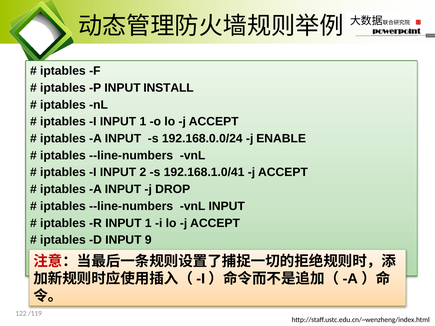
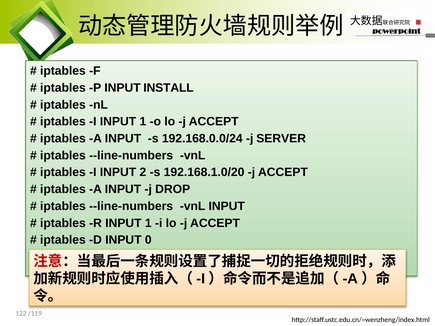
ENABLE: ENABLE -> SERVER
192.168.1.0/41: 192.168.1.0/41 -> 192.168.1.0/20
9: 9 -> 0
